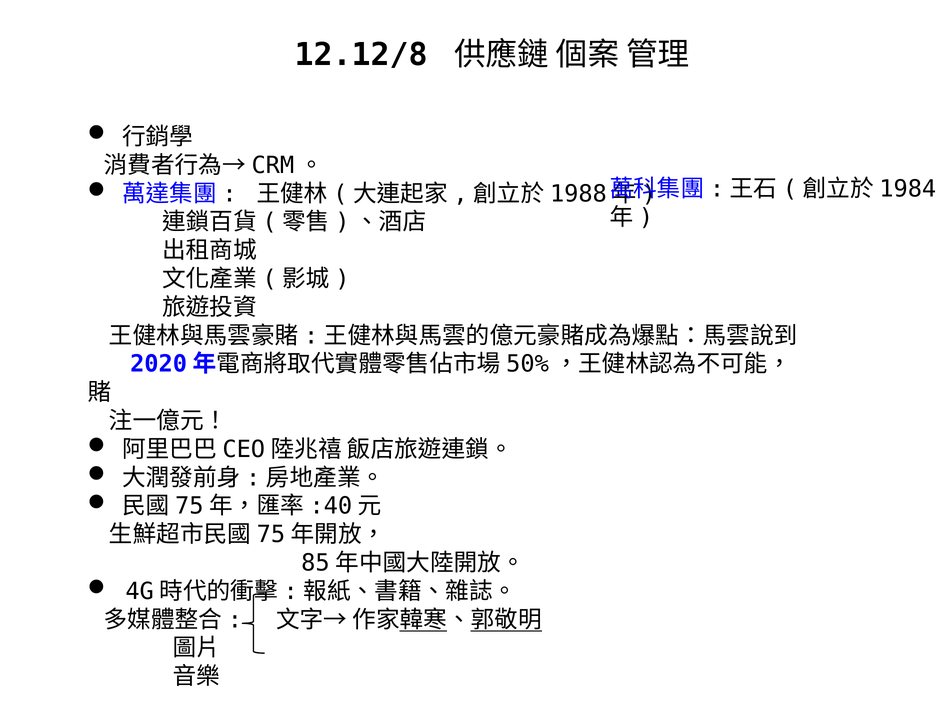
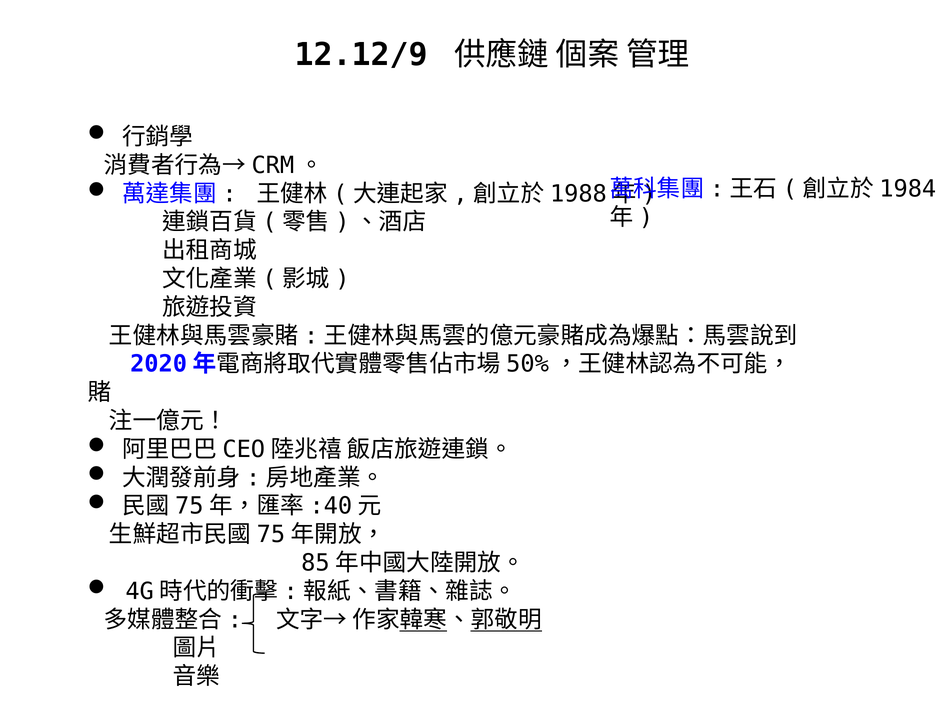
12.12/8: 12.12/8 -> 12.12/9
